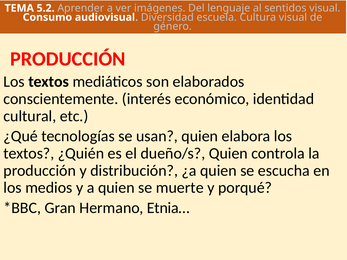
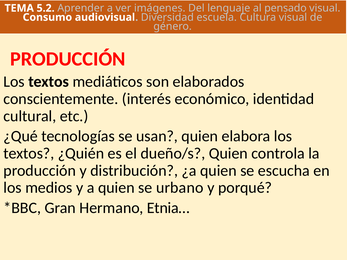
sentidos: sentidos -> pensado
muerte: muerte -> urbano
